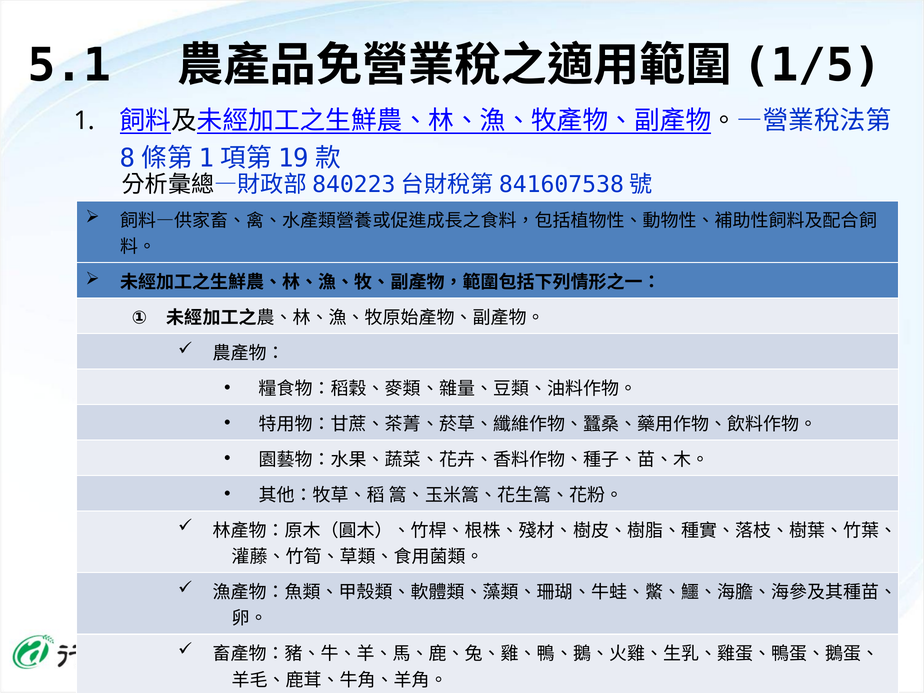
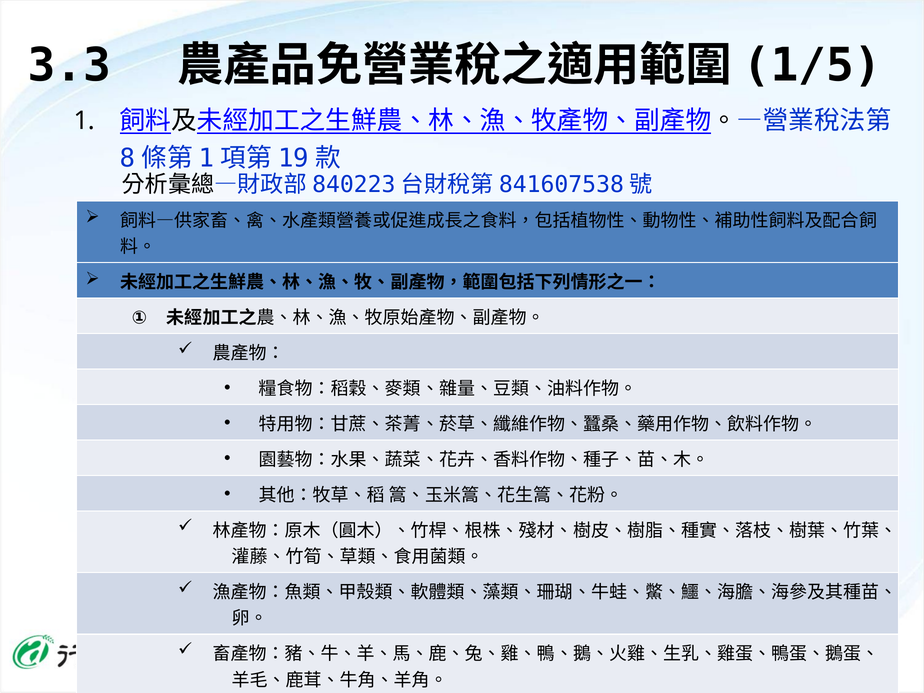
5.1: 5.1 -> 3.3
